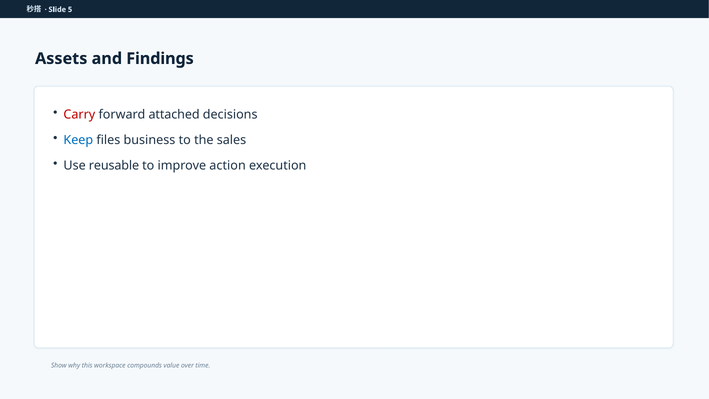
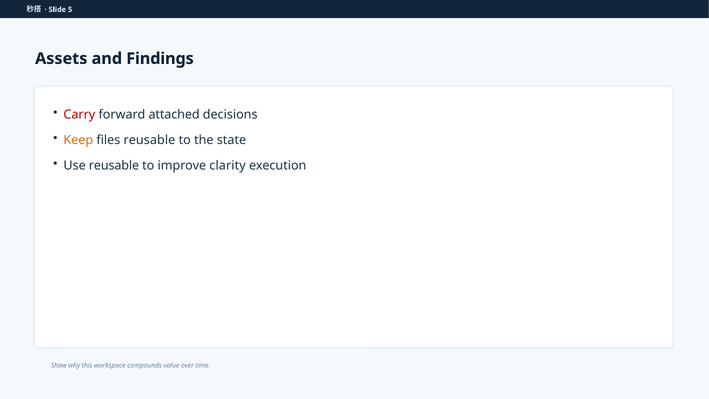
Keep colour: blue -> orange
files business: business -> reusable
sales: sales -> state
action: action -> clarity
